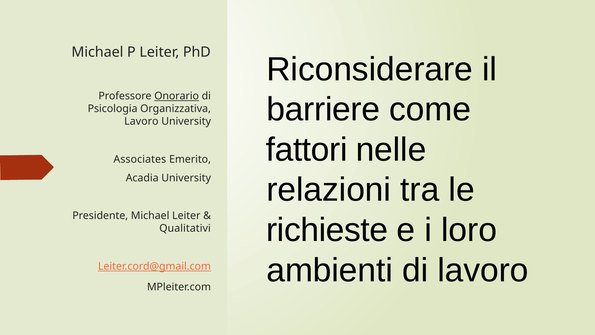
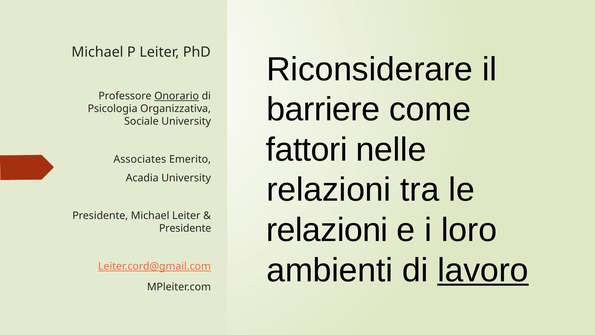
Lavoro at (141, 121): Lavoro -> Sociale
richieste at (327, 230): richieste -> relazioni
Qualitativi at (185, 228): Qualitativi -> Presidente
lavoro at (483, 270) underline: none -> present
